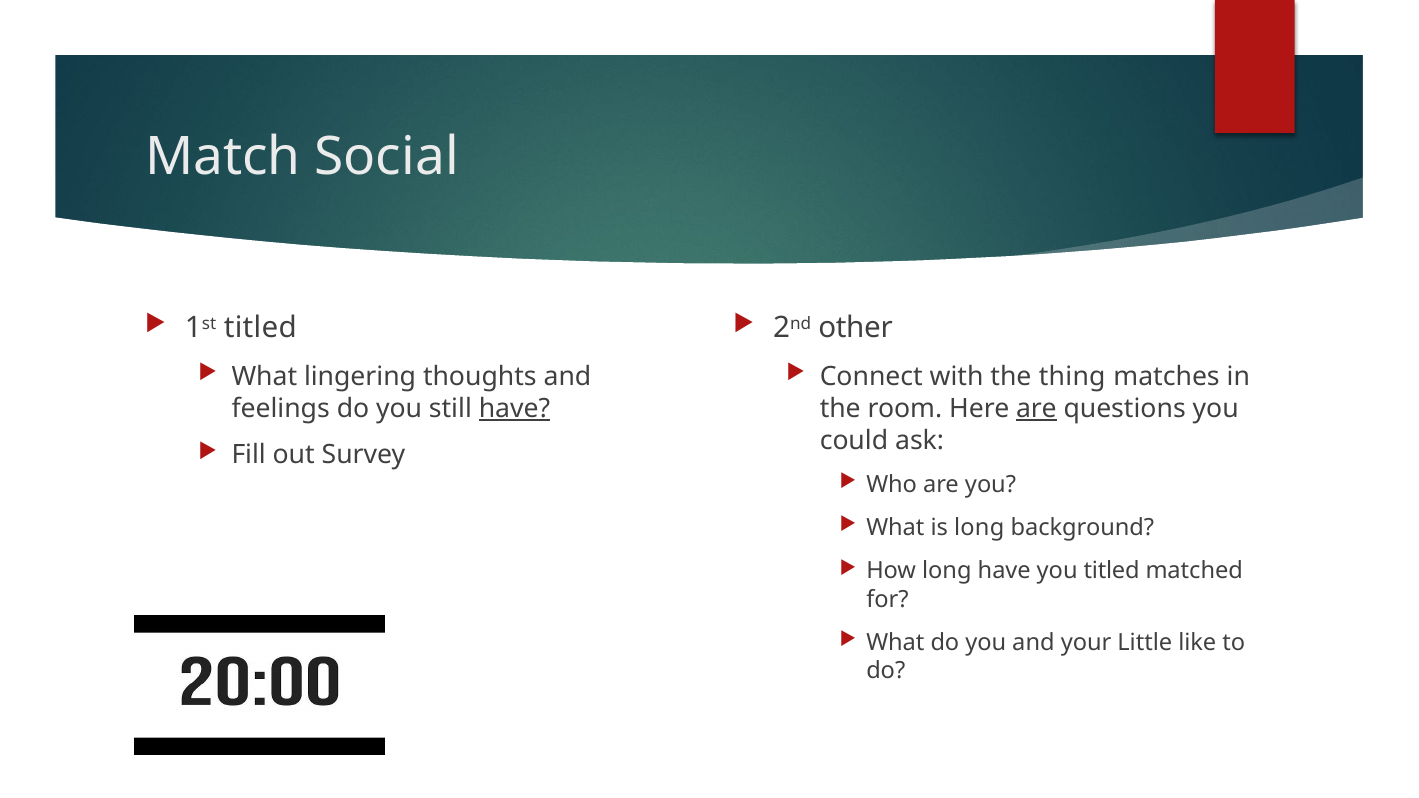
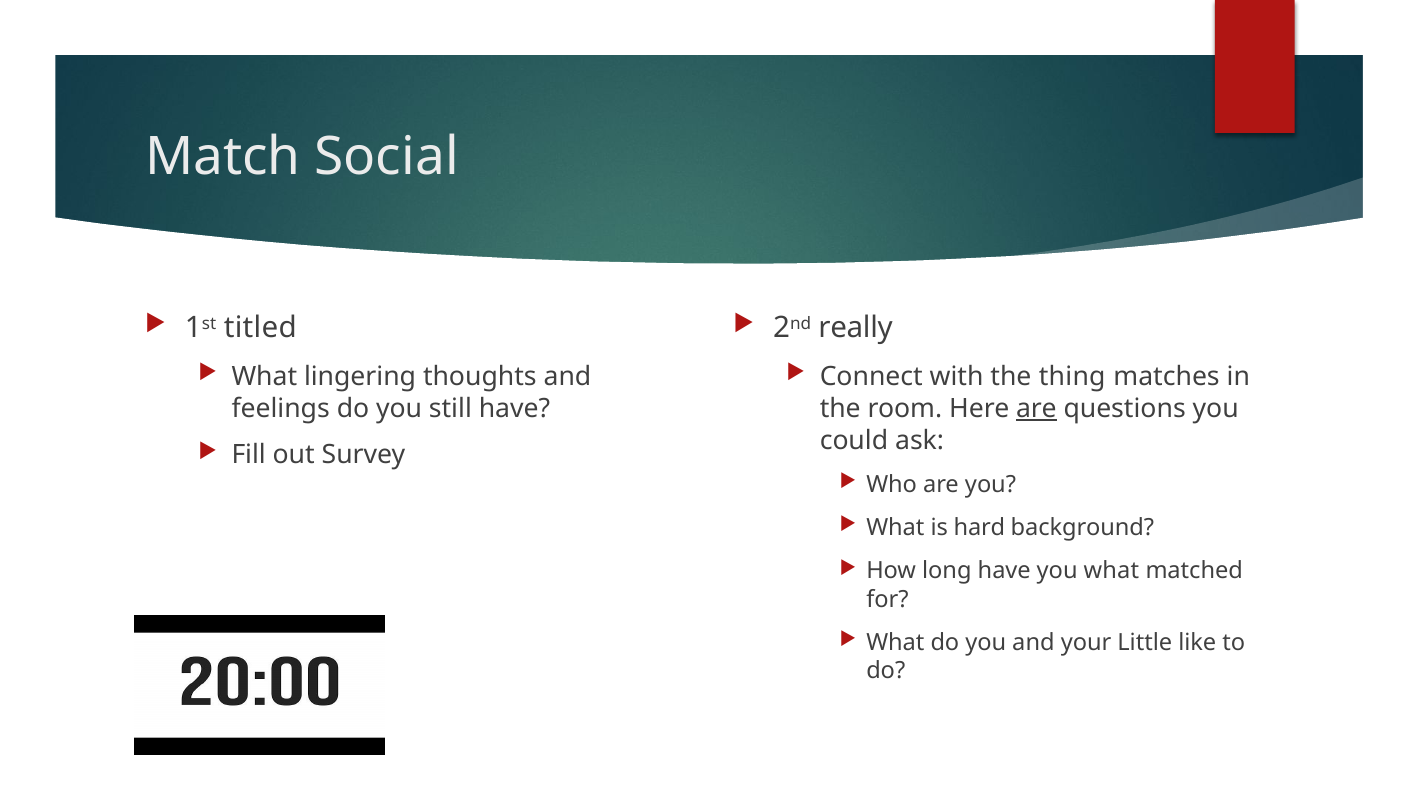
other: other -> really
have at (514, 408) underline: present -> none
is long: long -> hard
you titled: titled -> what
